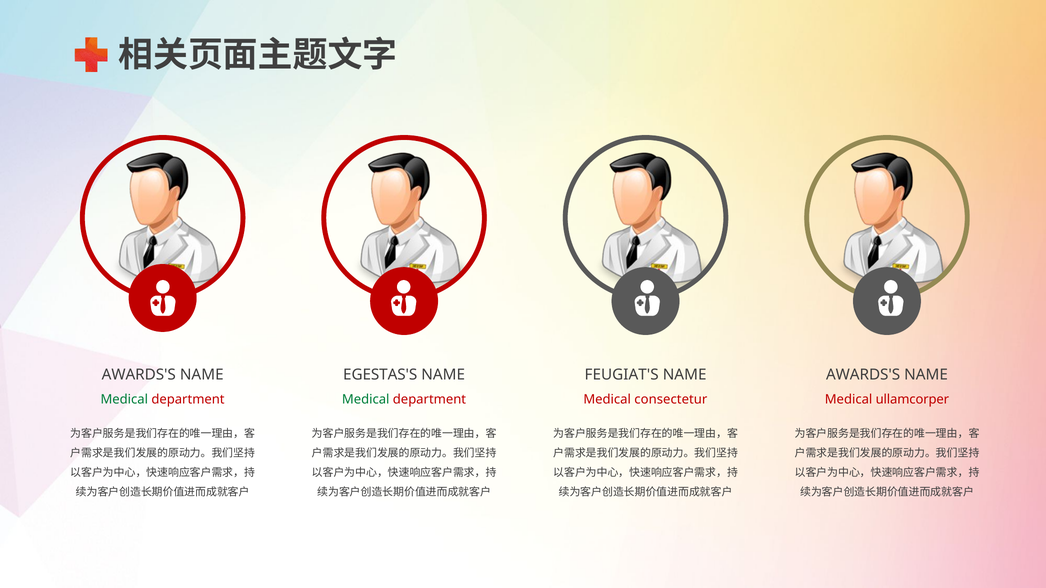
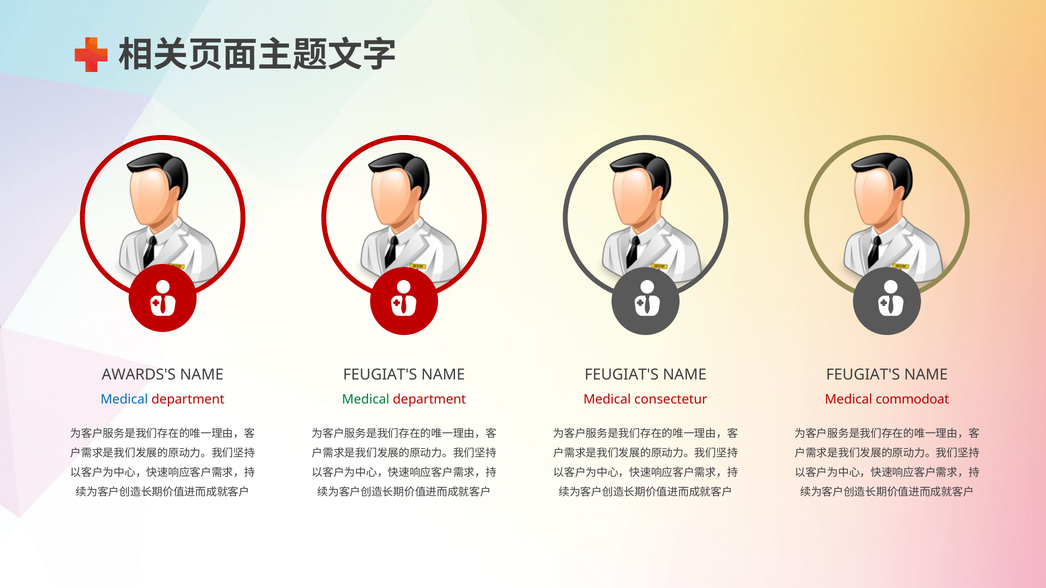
EGESTAS'S at (380, 375): EGESTAS'S -> FEUGIAT'S
AWARDS'S at (863, 375): AWARDS'S -> FEUGIAT'S
Medical at (124, 400) colour: green -> blue
ullamcorper: ullamcorper -> commodoat
